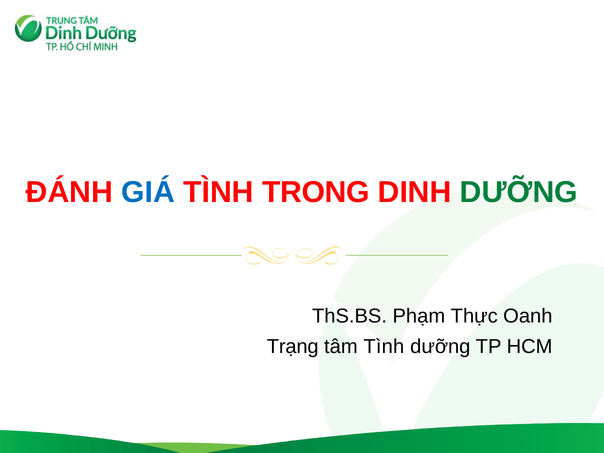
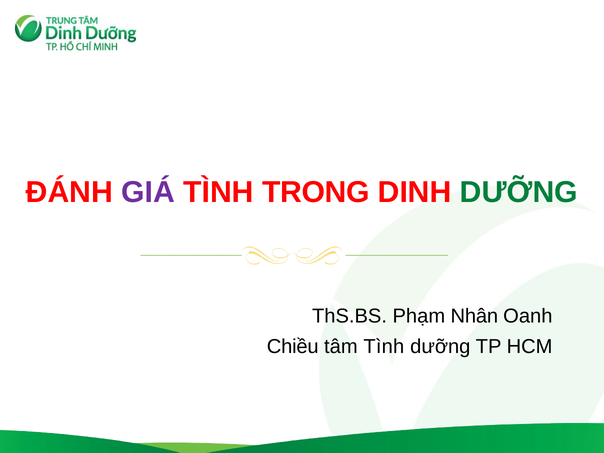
GIÁ colour: blue -> purple
Thực: Thực -> Nhân
Trạng: Trạng -> Chiều
